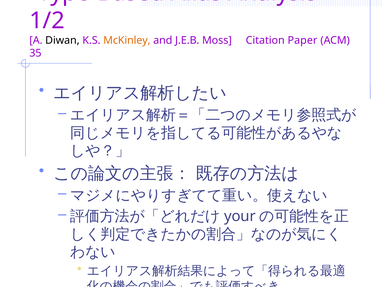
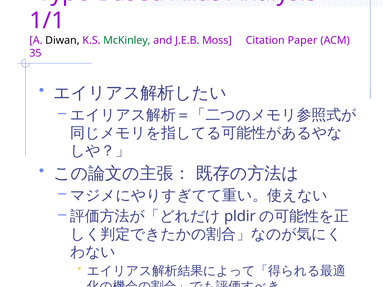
1/2: 1/2 -> 1/1
McKinley colour: orange -> green
your: your -> pldir
